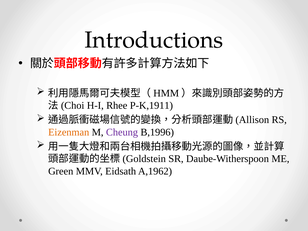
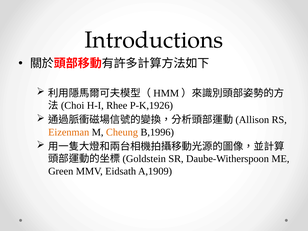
P-K,1911: P-K,1911 -> P-K,1926
Cheung colour: purple -> orange
A,1962: A,1962 -> A,1909
